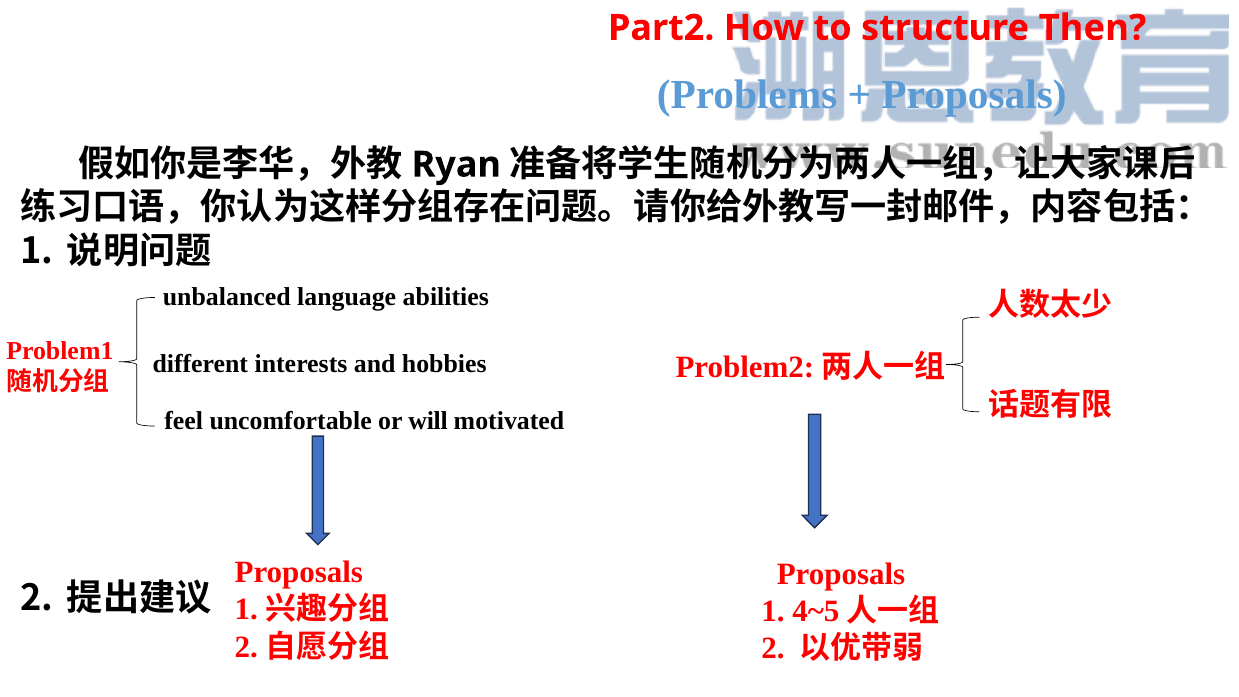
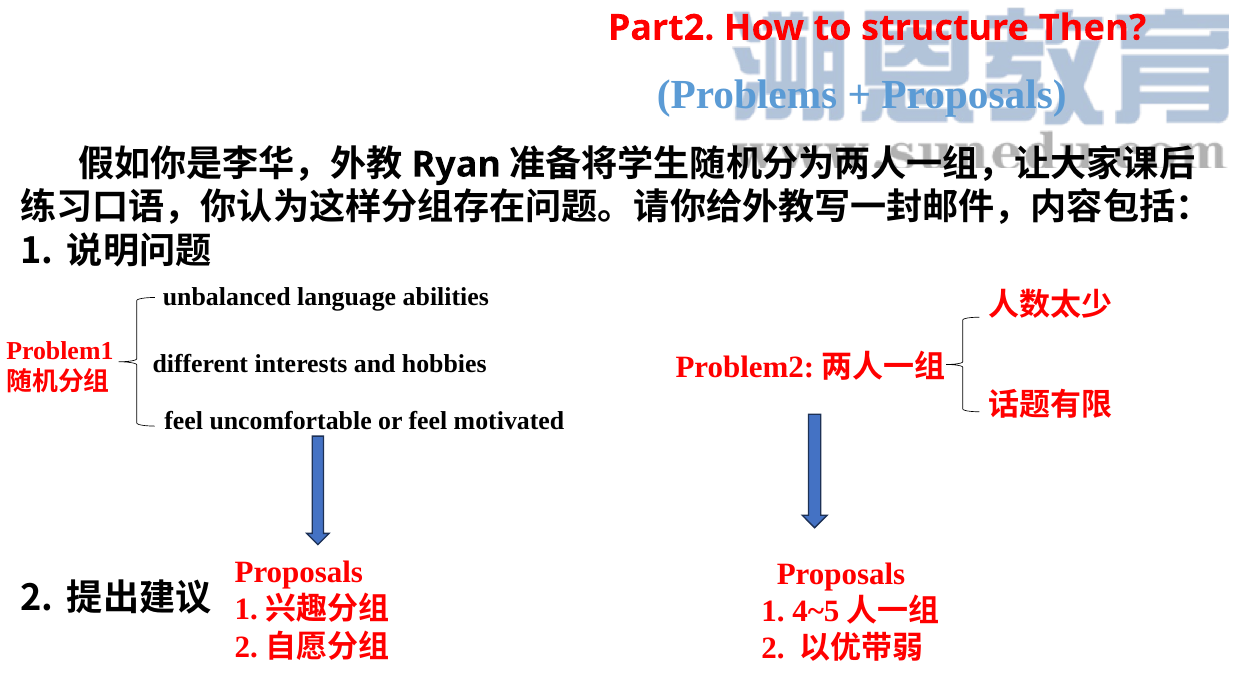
or will: will -> feel
